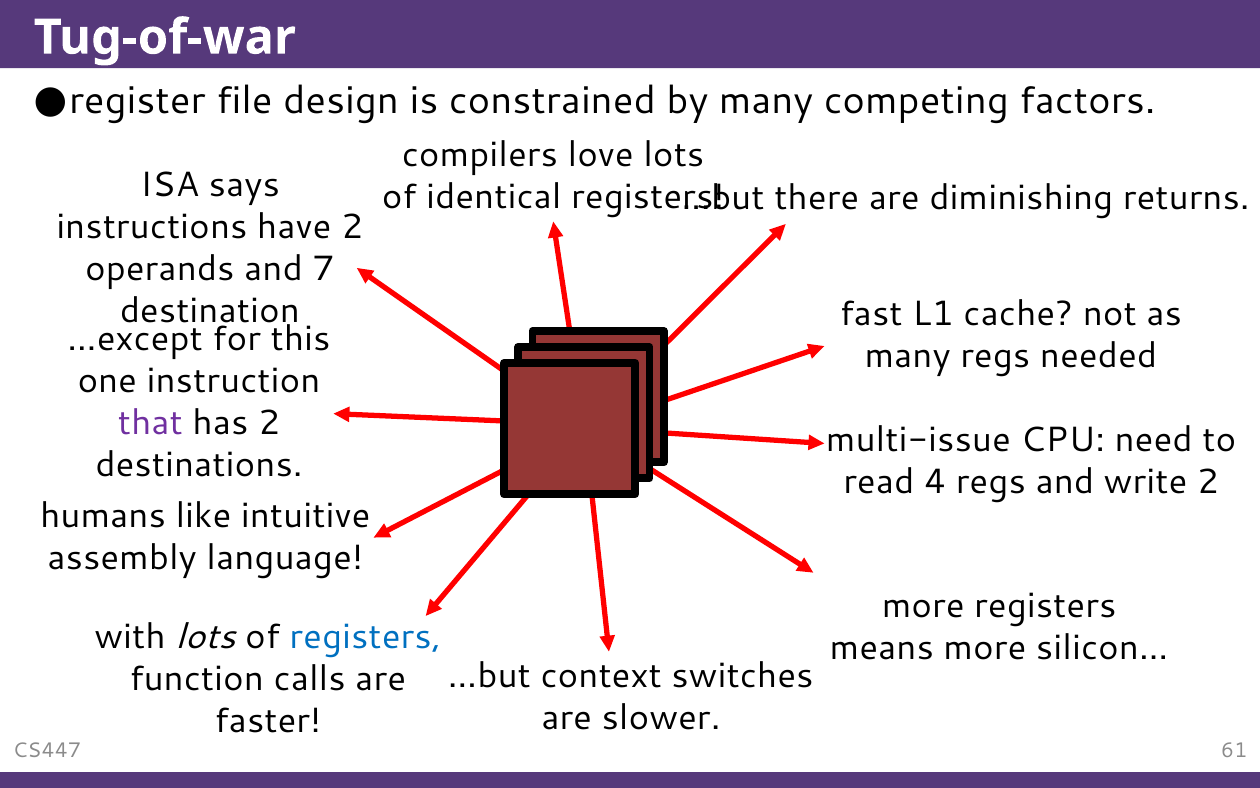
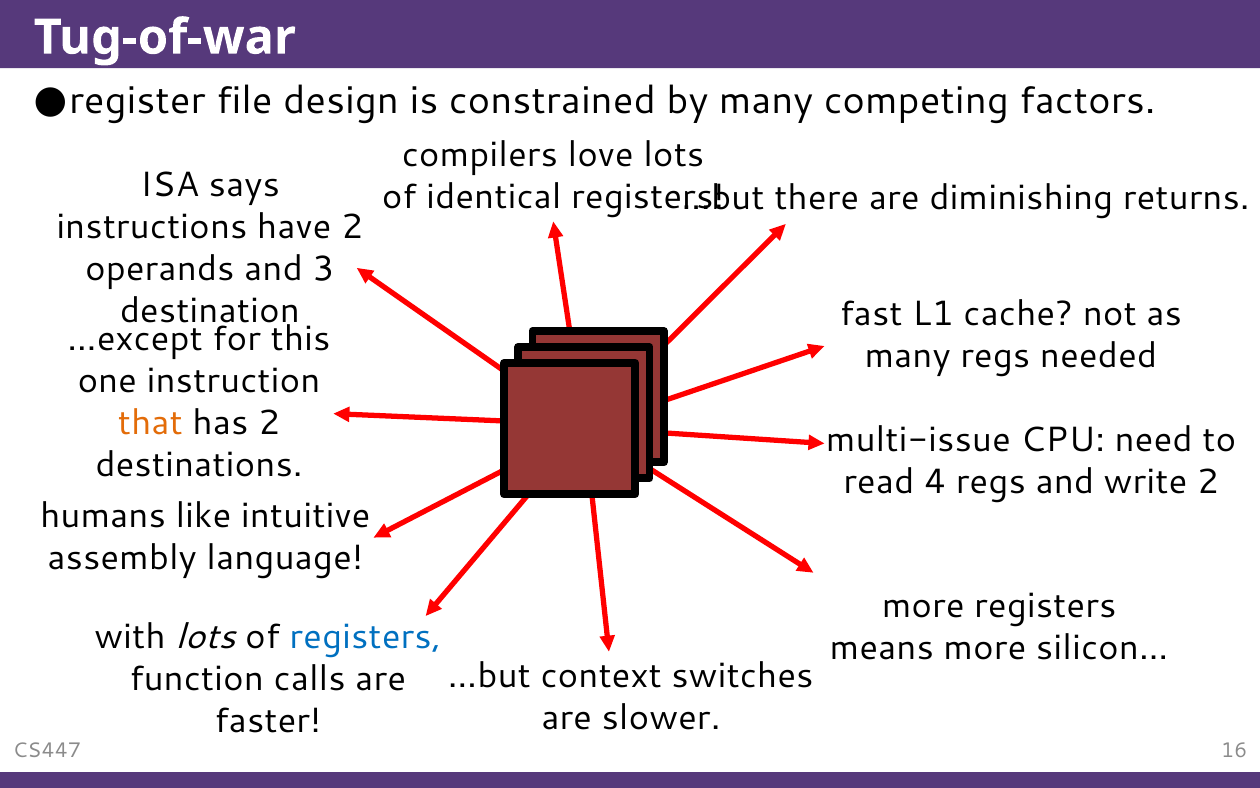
7: 7 -> 3
that colour: purple -> orange
61: 61 -> 16
